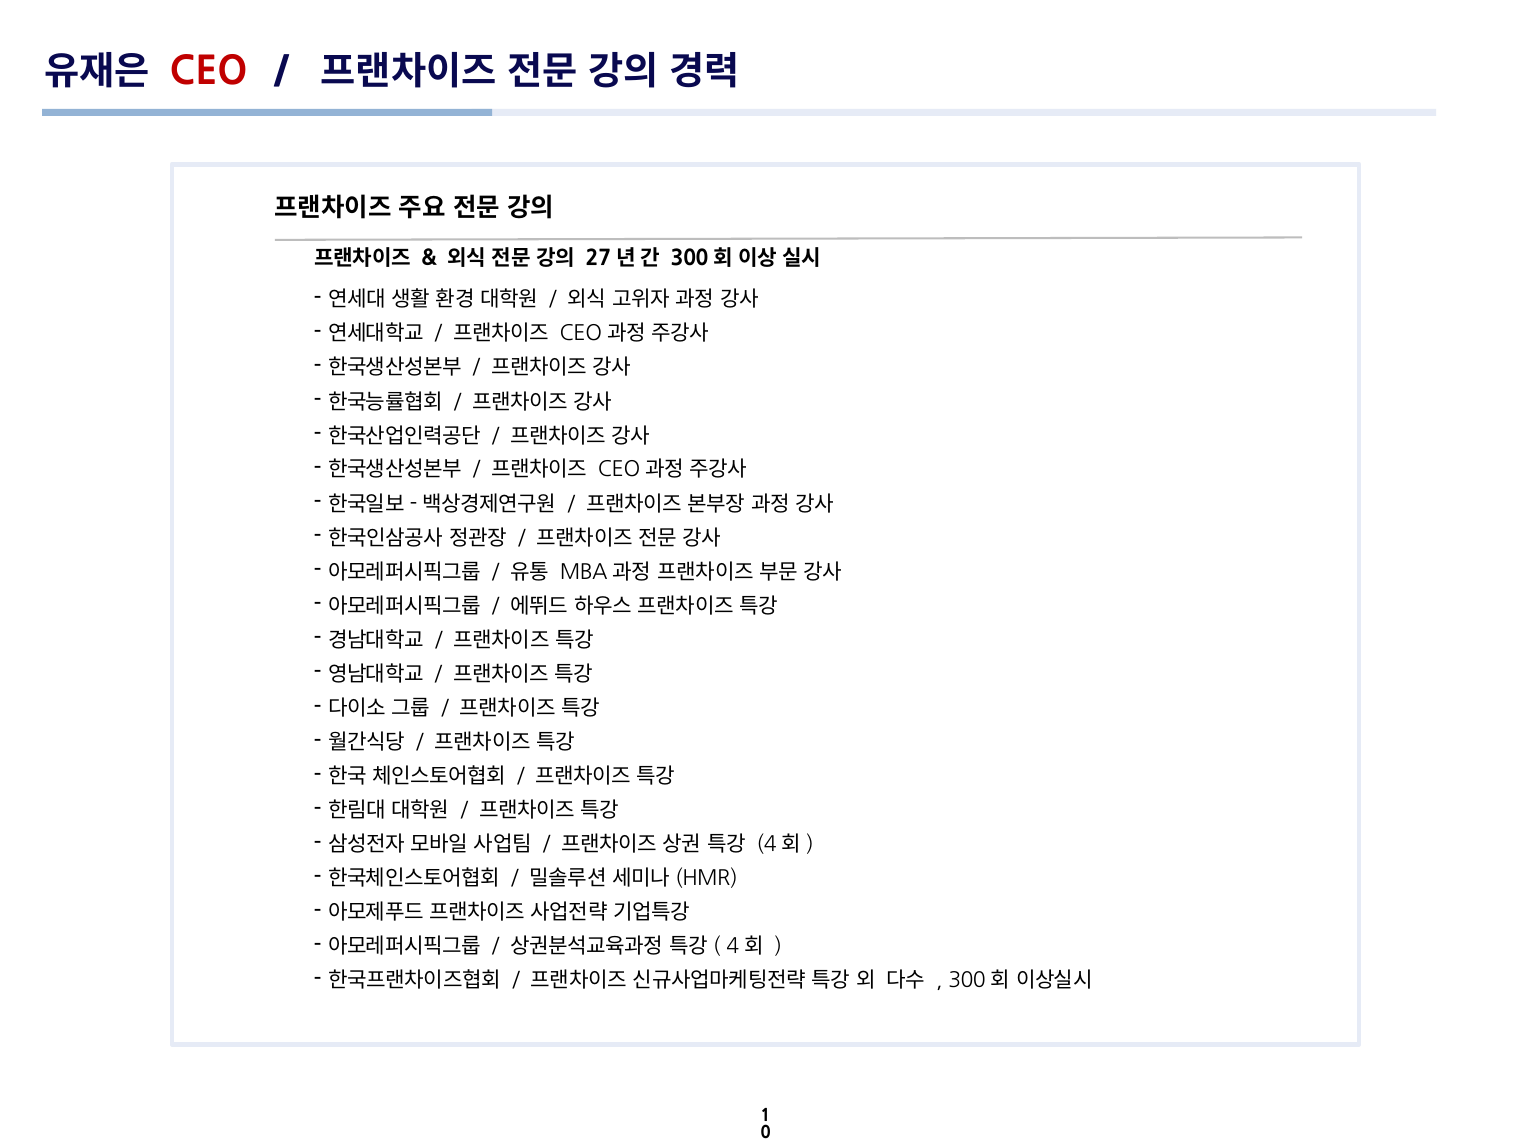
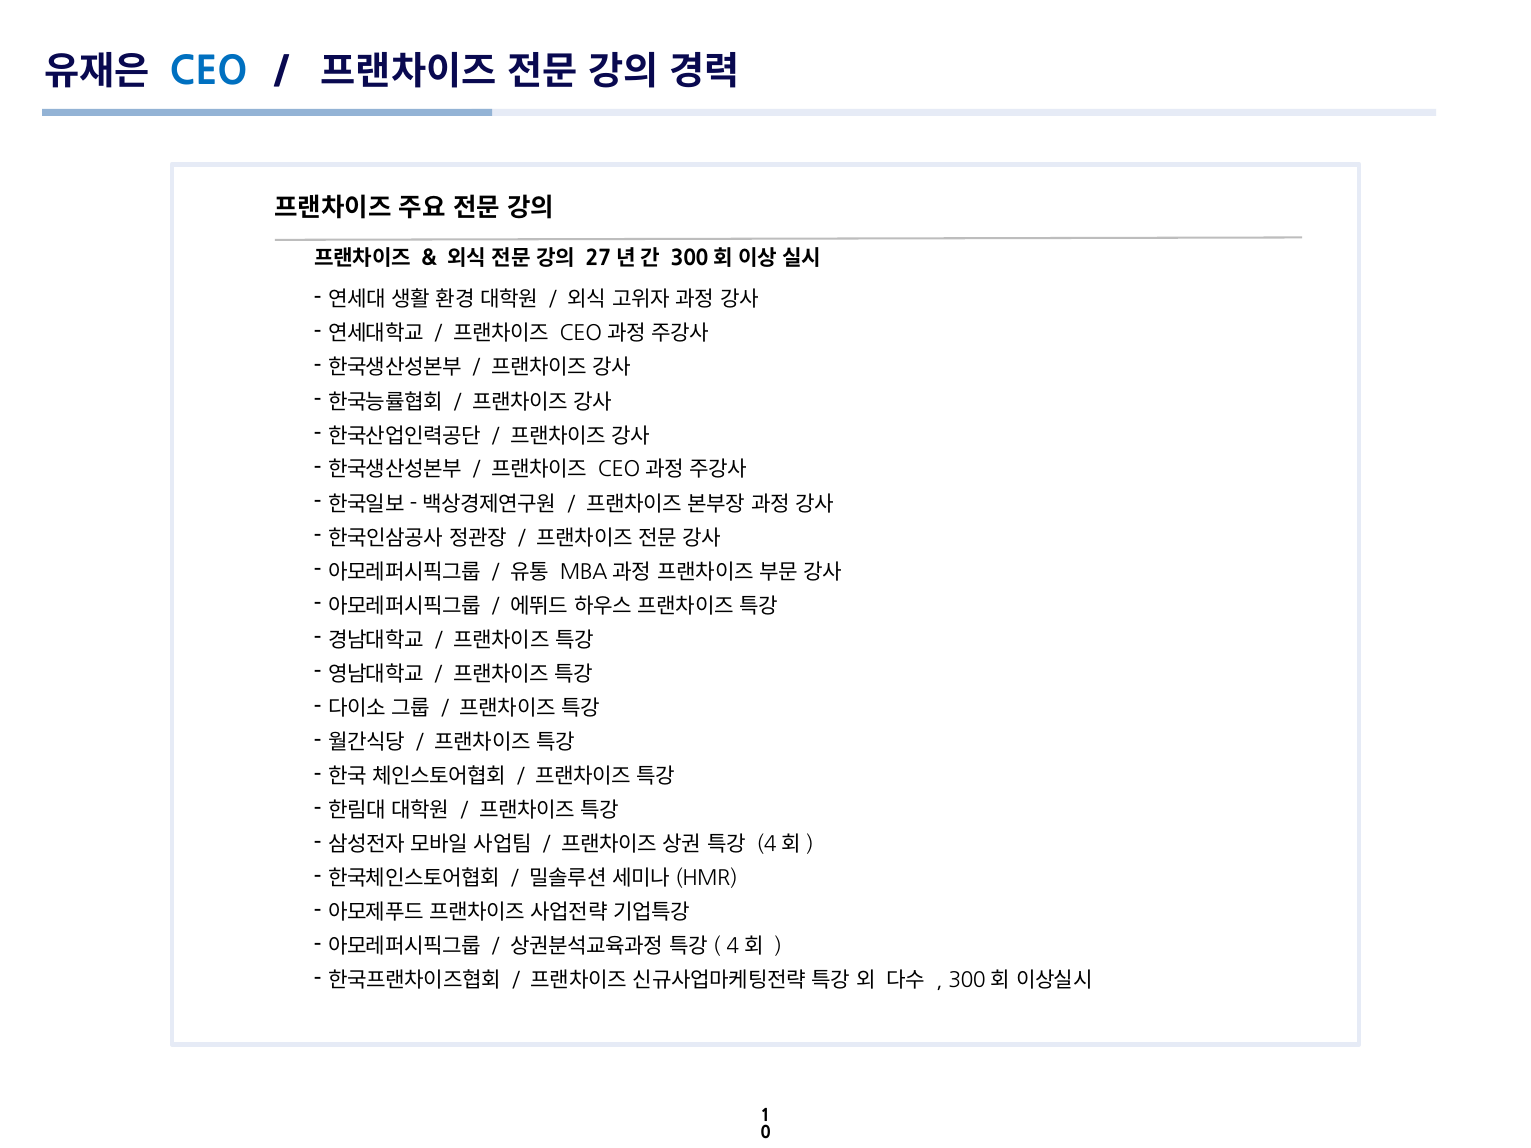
CEO colour: red -> blue
